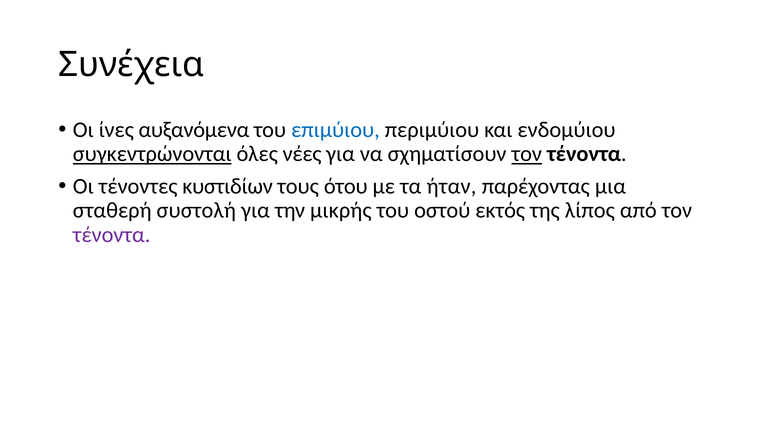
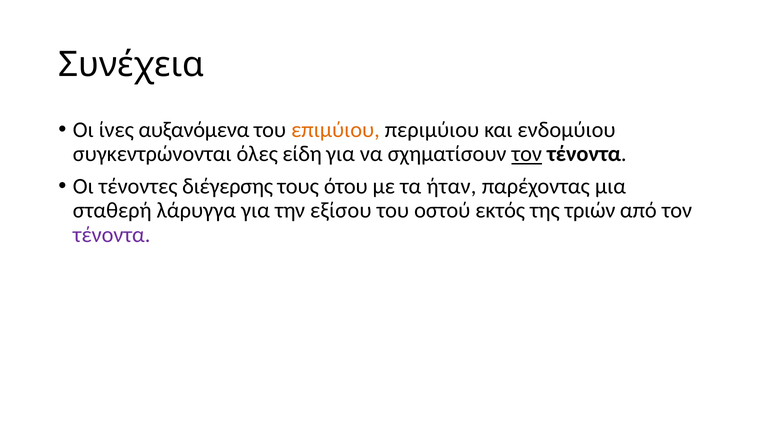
επιμύιου colour: blue -> orange
συγκεντρώνονται underline: present -> none
νέες: νέες -> είδη
κυστιδίων: κυστιδίων -> διέγερσης
συστολή: συστολή -> λάρυγγα
μικρής: μικρής -> εξίσου
λίπος: λίπος -> τριών
